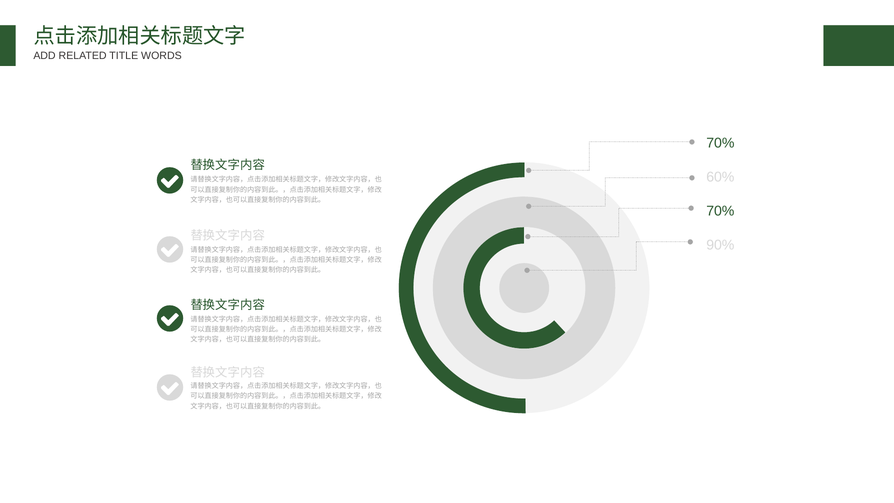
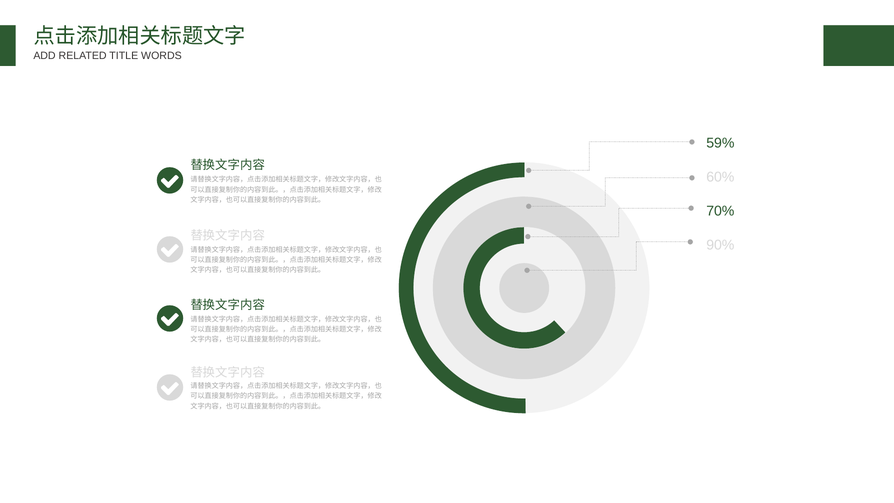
70% at (720, 143): 70% -> 59%
